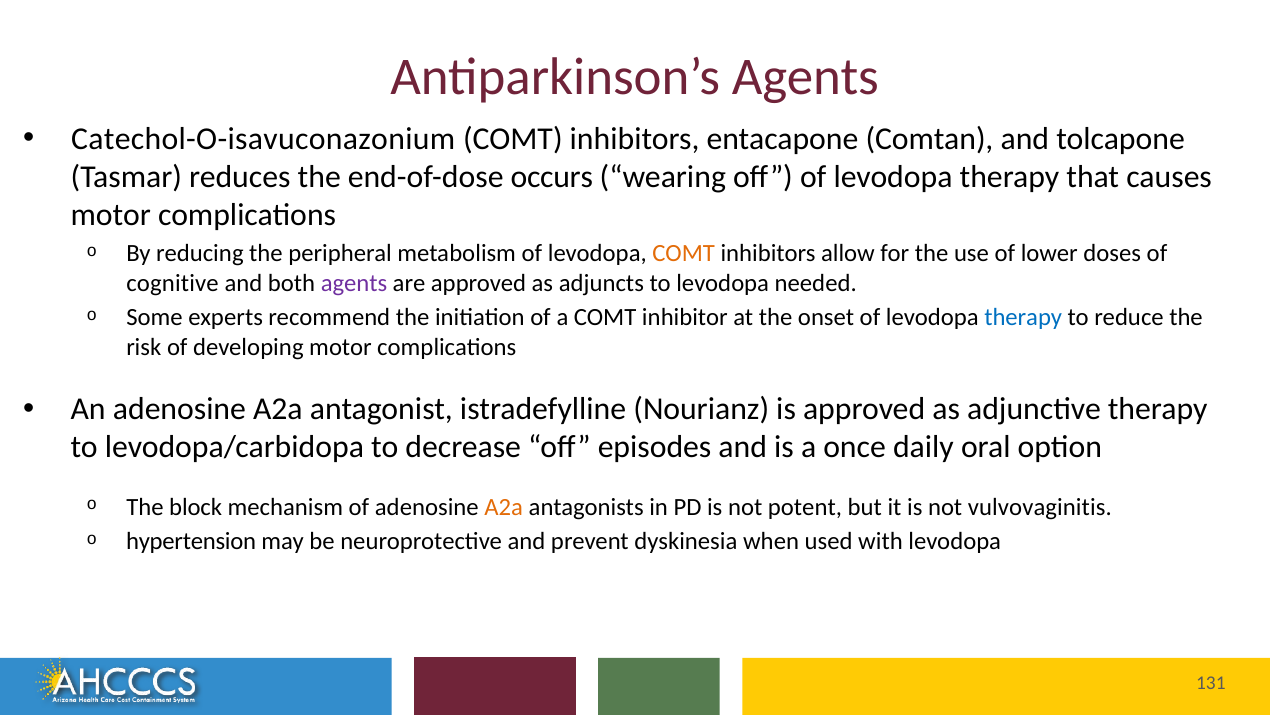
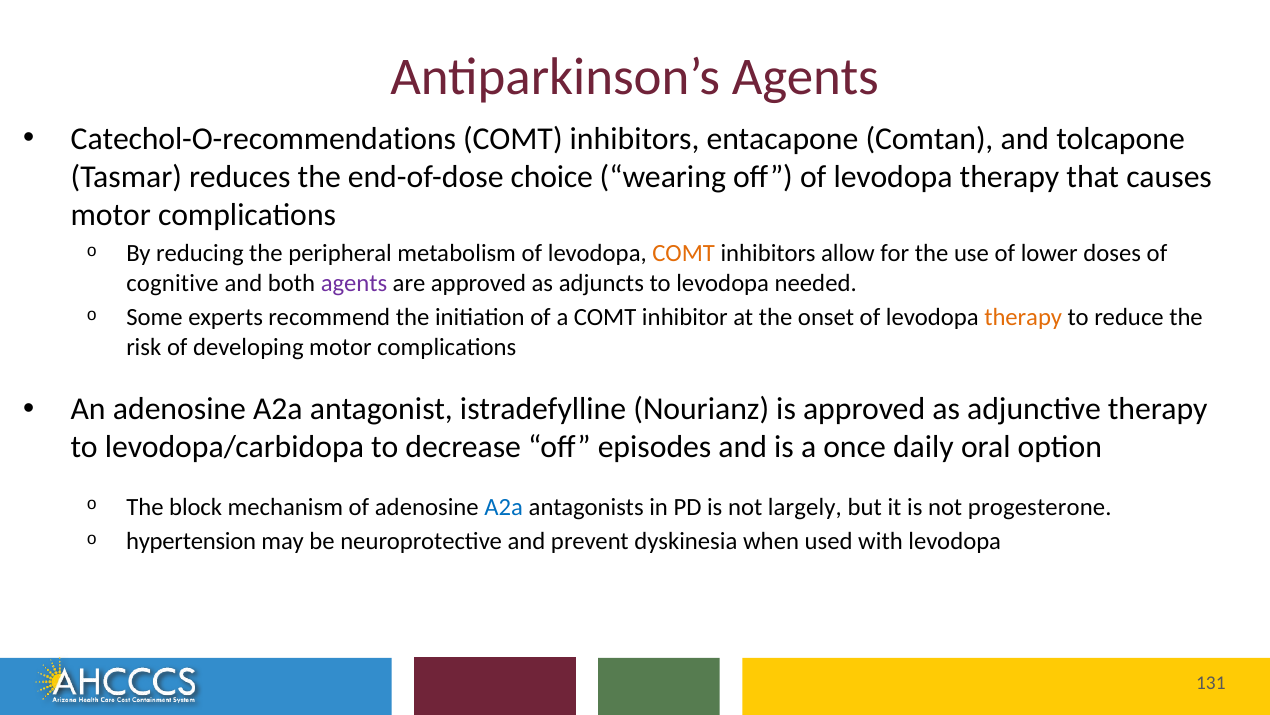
Catechol-O-isavuconazonium: Catechol-O-isavuconazonium -> Catechol-O-recommendations
occurs: occurs -> choice
therapy at (1023, 317) colour: blue -> orange
A2a at (504, 507) colour: orange -> blue
potent: potent -> largely
vulvovaginitis: vulvovaginitis -> progesterone
